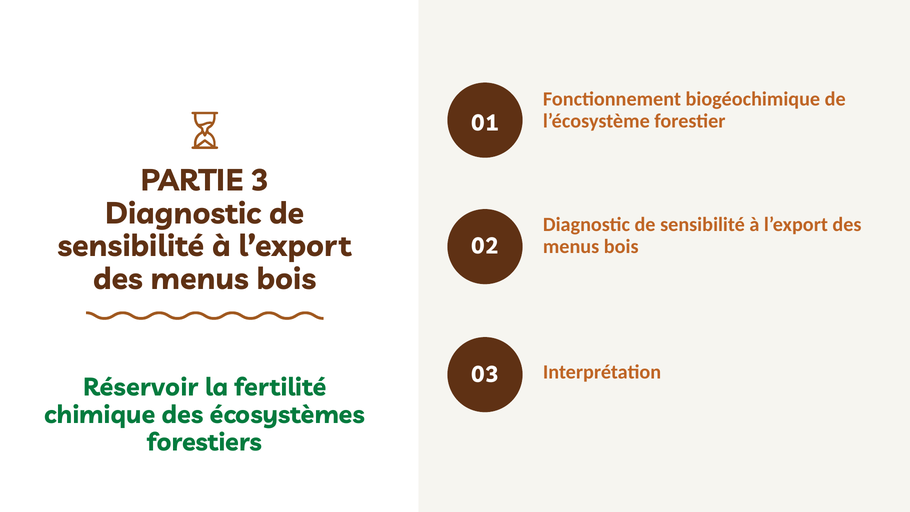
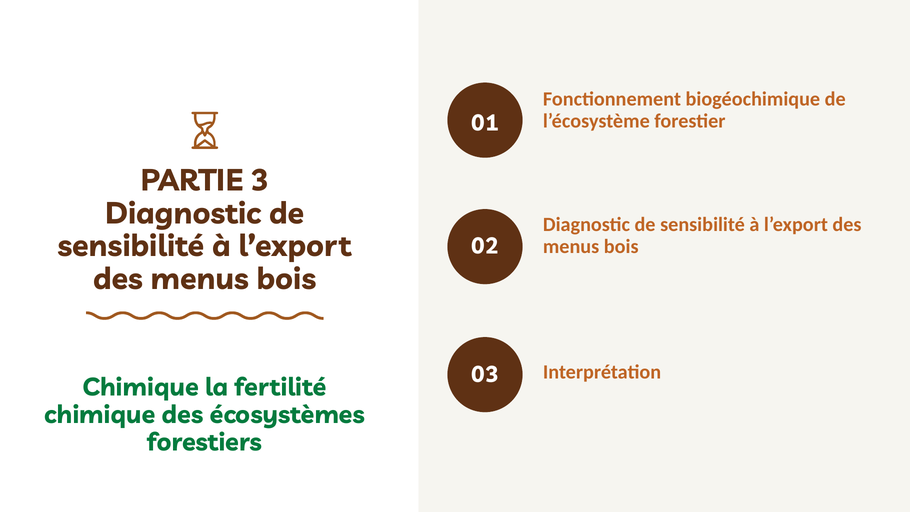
Réservoir at (141, 388): Réservoir -> Chimique
